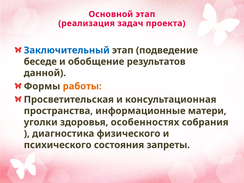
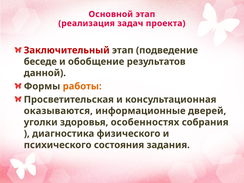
Заключительный colour: blue -> red
пространства: пространства -> оказываются
матери: матери -> дверей
запреты: запреты -> задания
